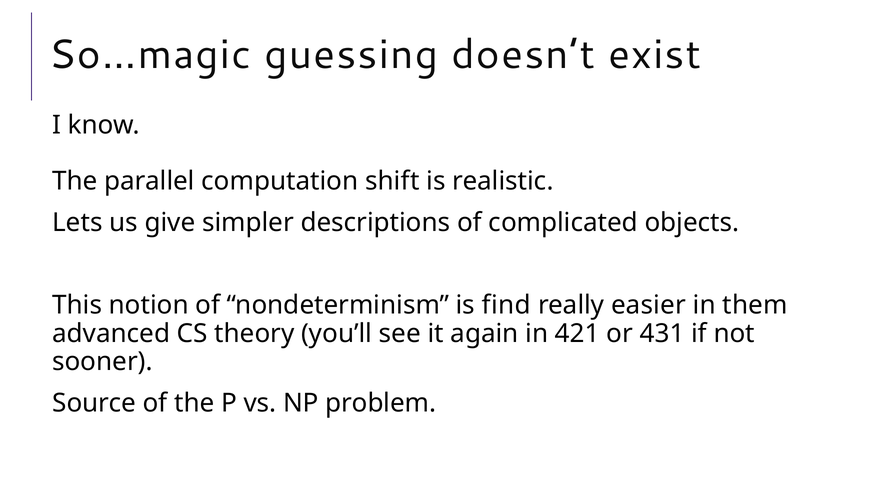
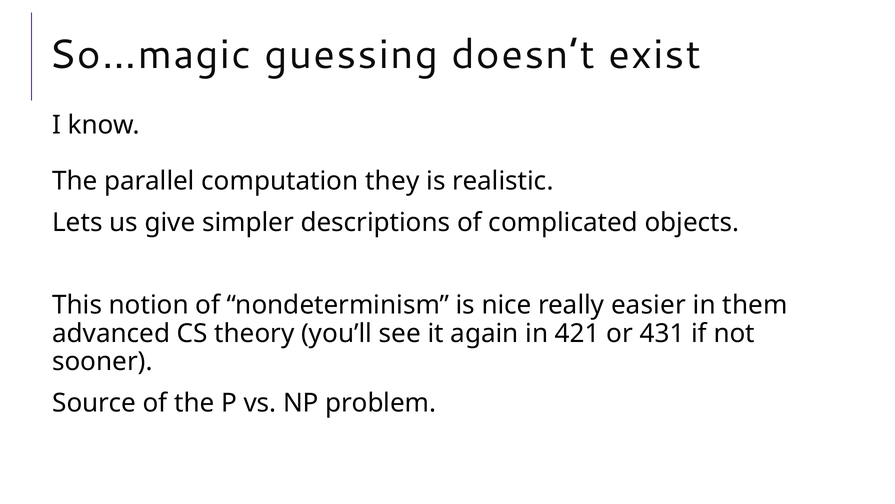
shift: shift -> they
find: find -> nice
